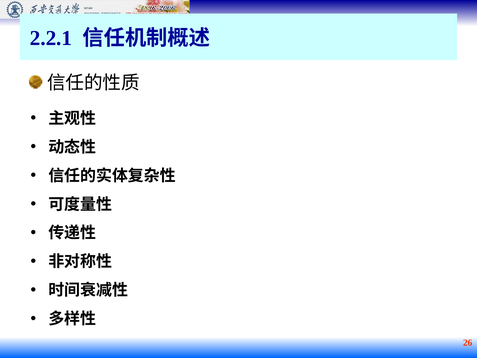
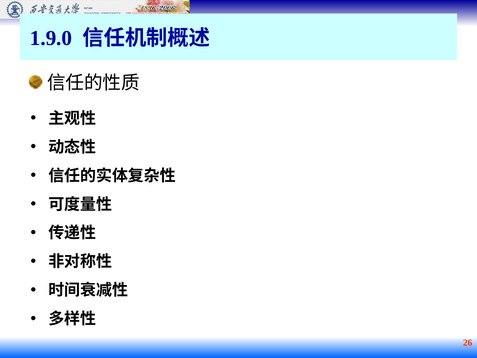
2.2.1: 2.2.1 -> 1.9.0
